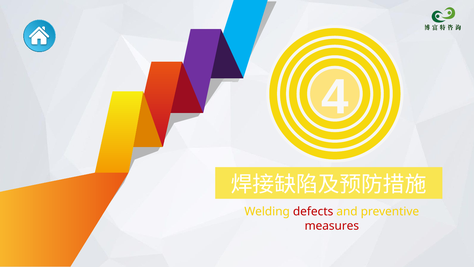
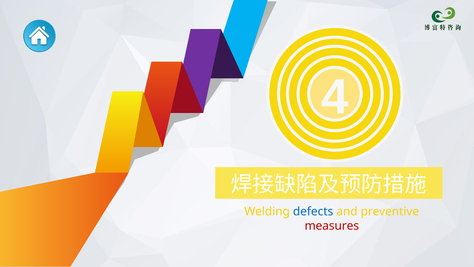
defects colour: red -> blue
